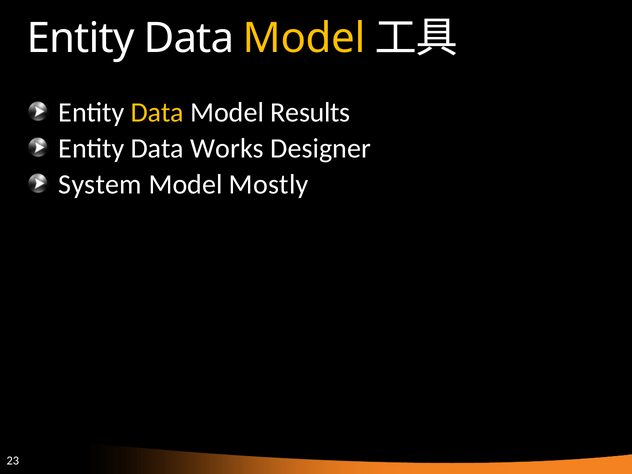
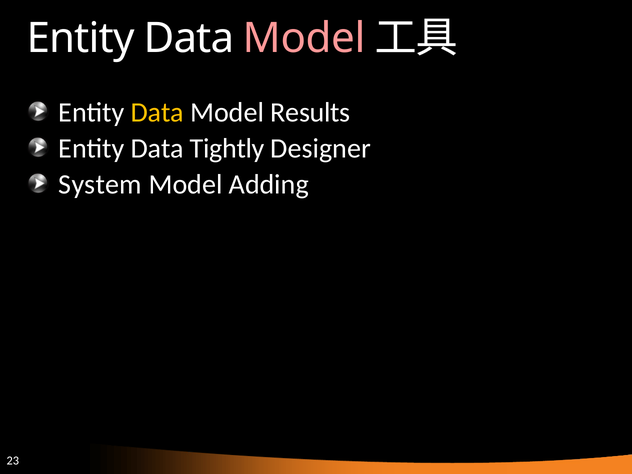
Model at (304, 38) colour: yellow -> pink
Works: Works -> Tightly
Mostly: Mostly -> Adding
